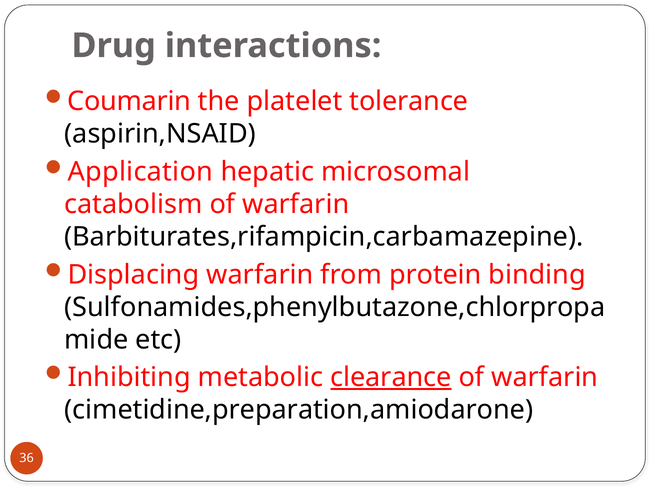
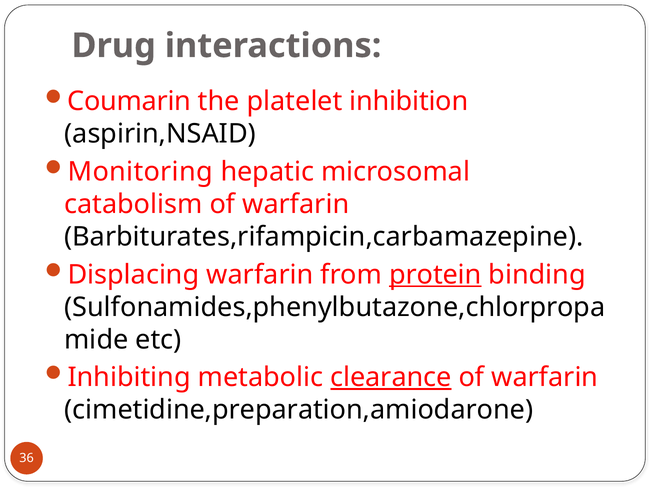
tolerance: tolerance -> inhibition
Application: Application -> Monitoring
protein underline: none -> present
